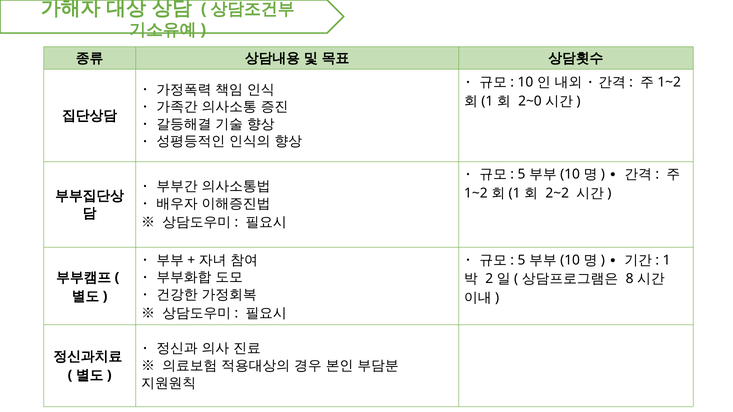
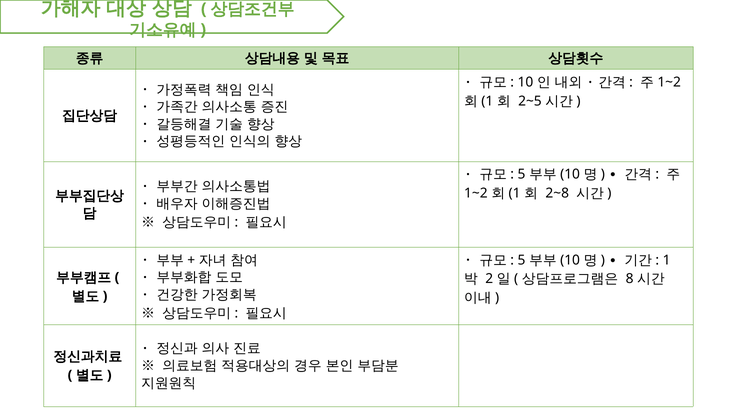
2~0: 2~0 -> 2~5
2~2: 2~2 -> 2~8
